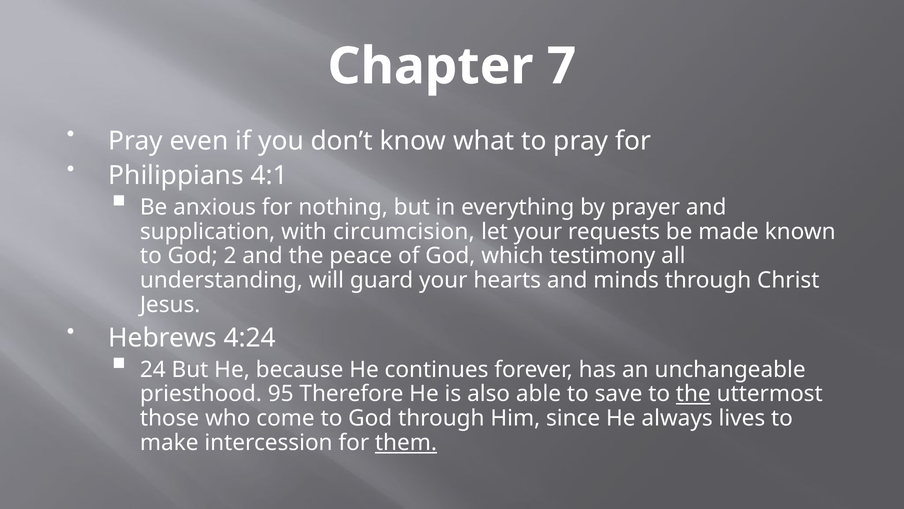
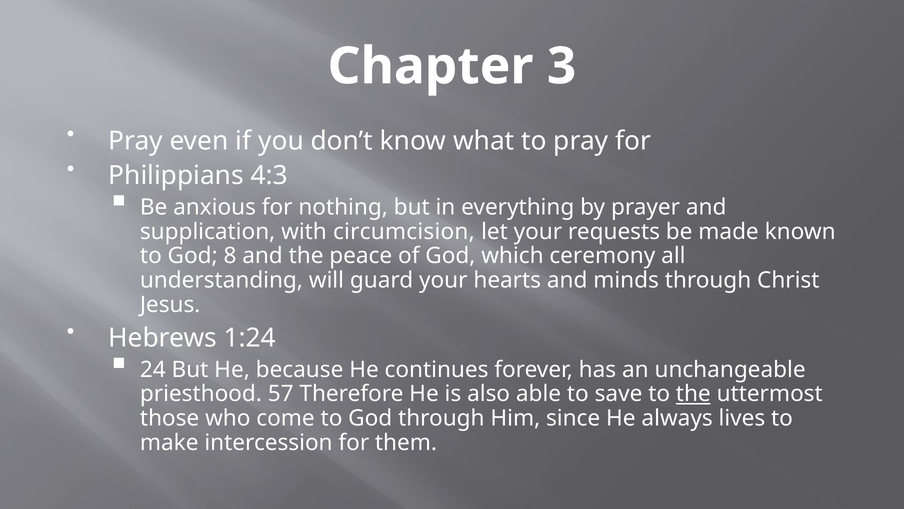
7: 7 -> 3
4:1: 4:1 -> 4:3
2: 2 -> 8
testimony: testimony -> ceremony
4:24: 4:24 -> 1:24
95: 95 -> 57
them underline: present -> none
